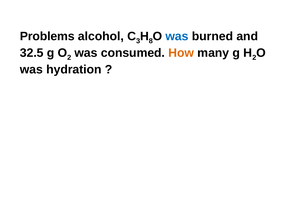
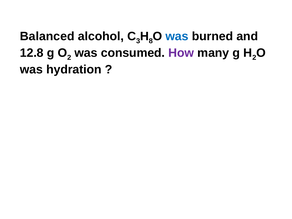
Problems: Problems -> Balanced
32.5: 32.5 -> 12.8
How colour: orange -> purple
